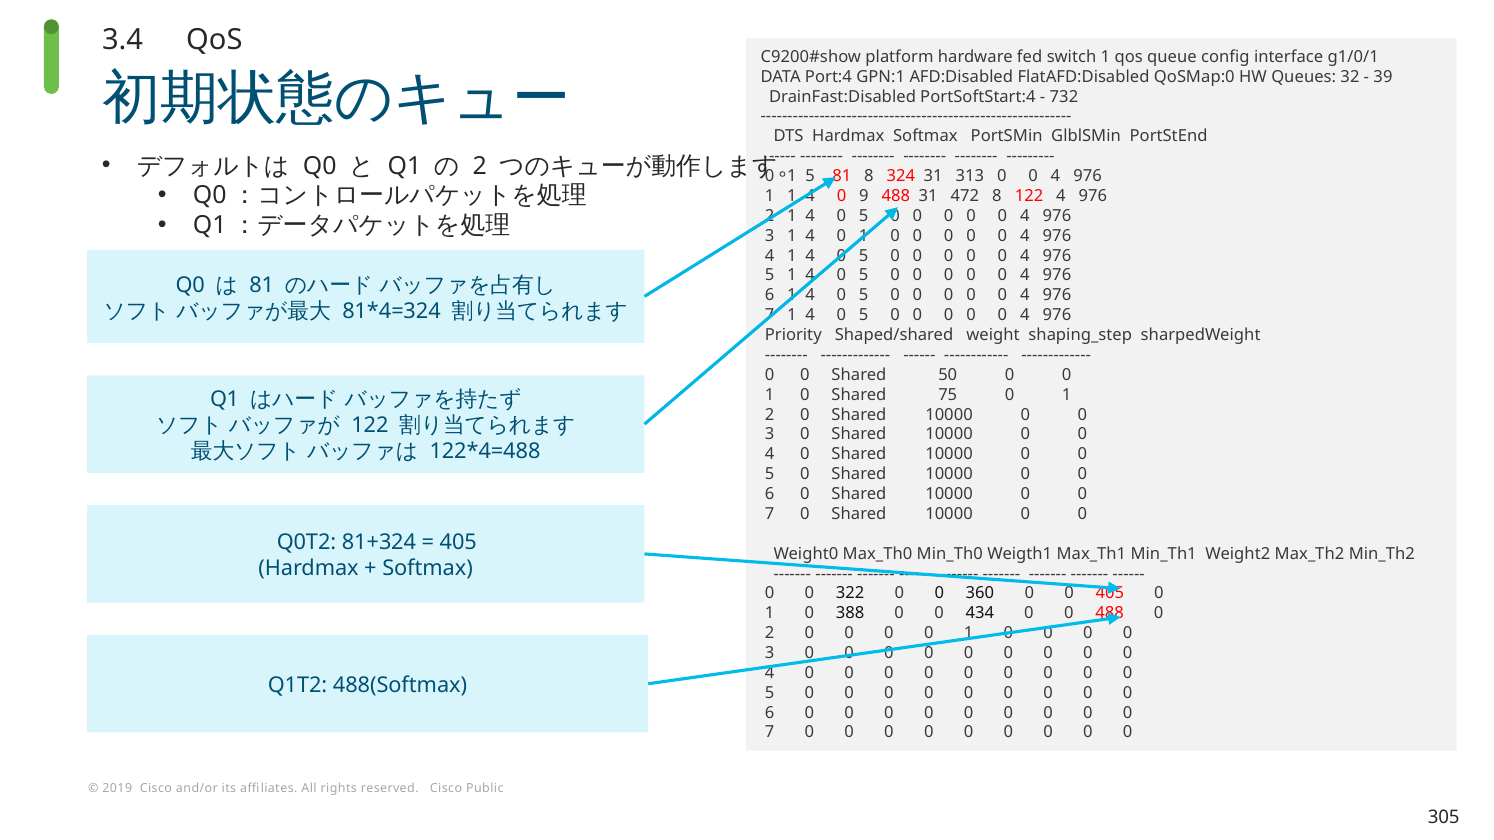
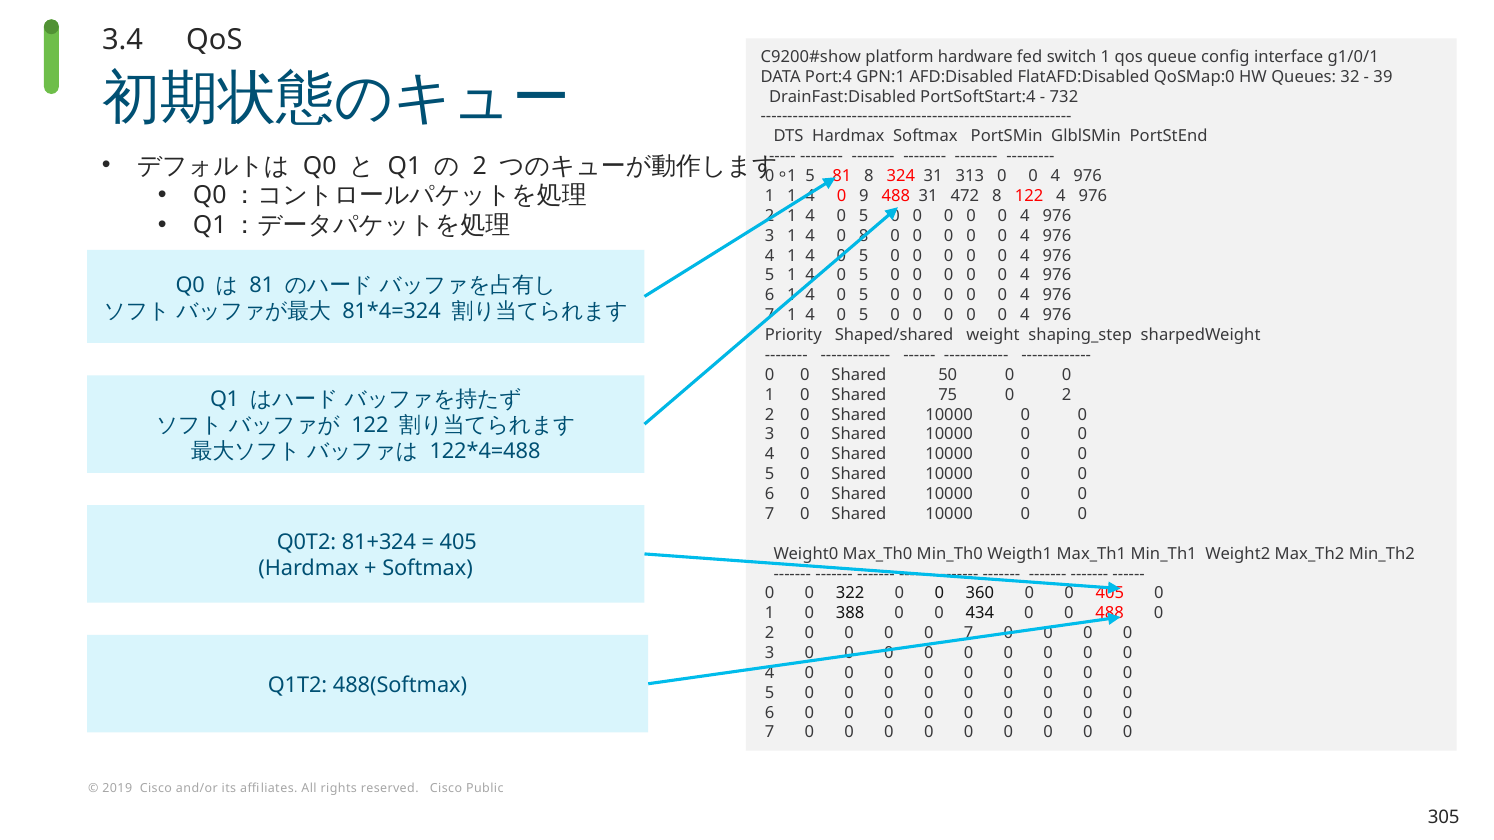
4 0 1: 1 -> 8
75 0 1: 1 -> 2
1 at (969, 633): 1 -> 7
